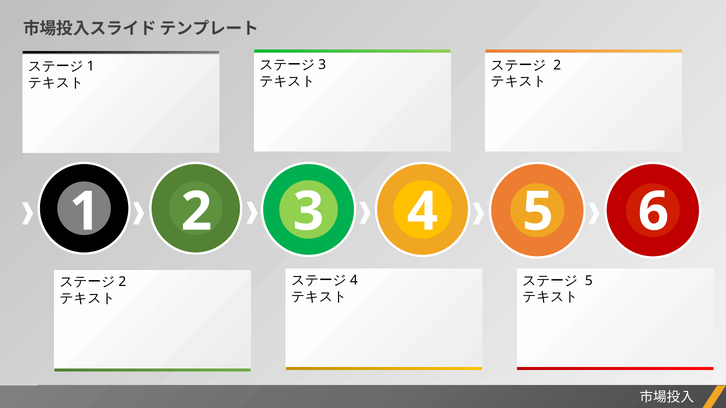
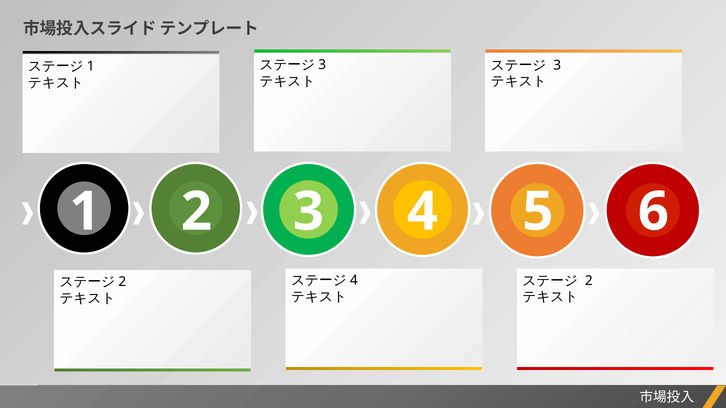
2 at (557, 65): 2 -> 3
5 at (589, 281): 5 -> 2
